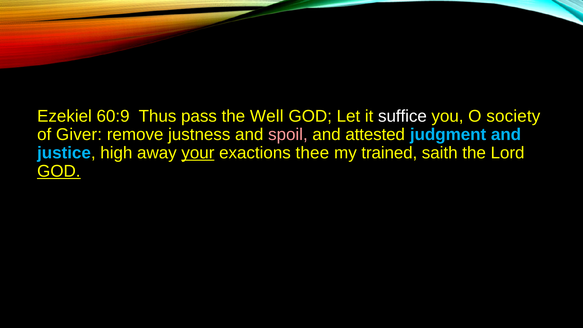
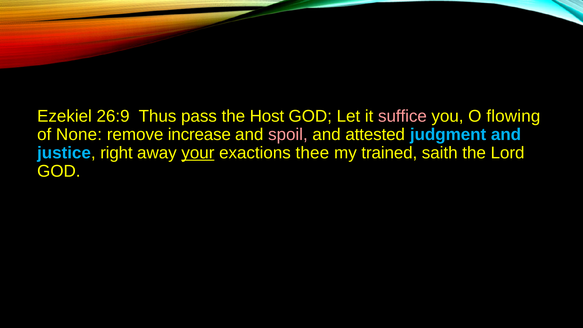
60:9: 60:9 -> 26:9
Well: Well -> Host
suffice colour: white -> pink
society: society -> flowing
Giver: Giver -> None
justness: justness -> increase
high: high -> right
GOD at (59, 171) underline: present -> none
